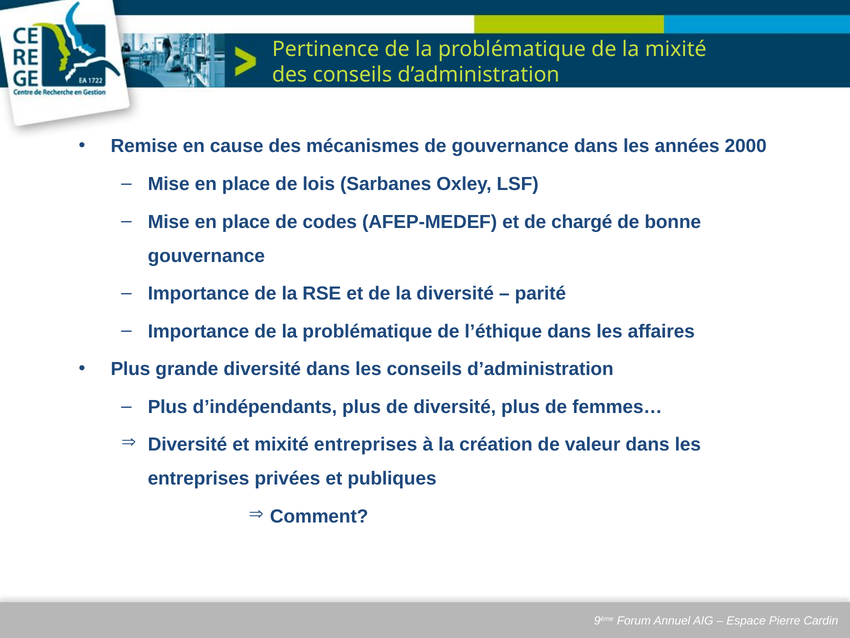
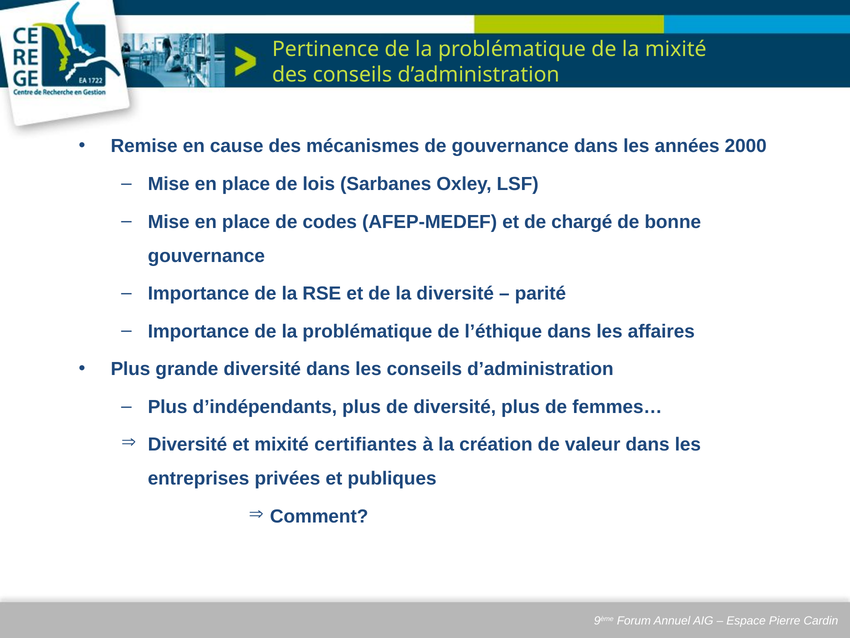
mixité entreprises: entreprises -> certifiantes
